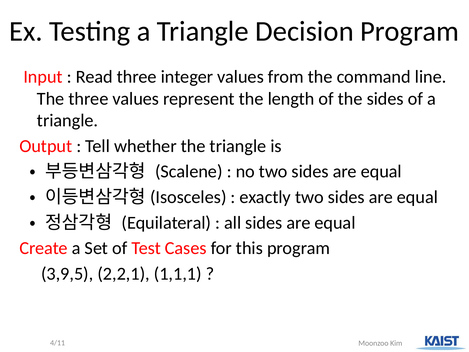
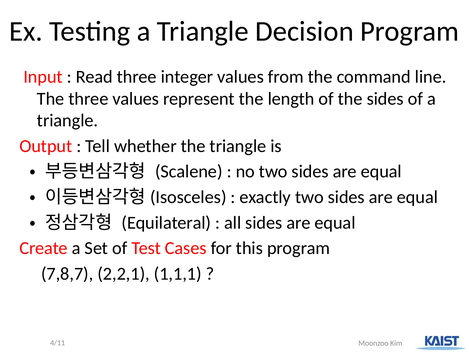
3,9,5: 3,9,5 -> 7,8,7
